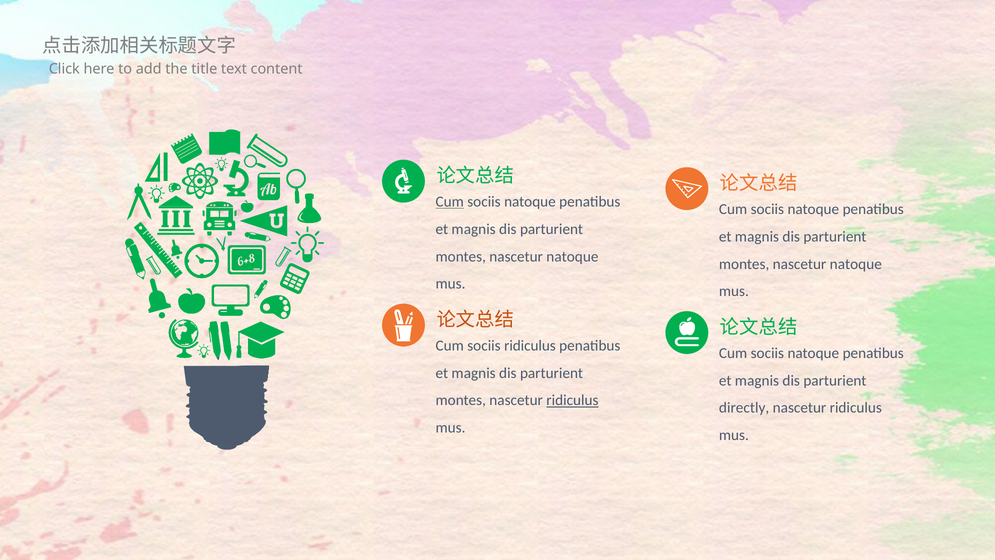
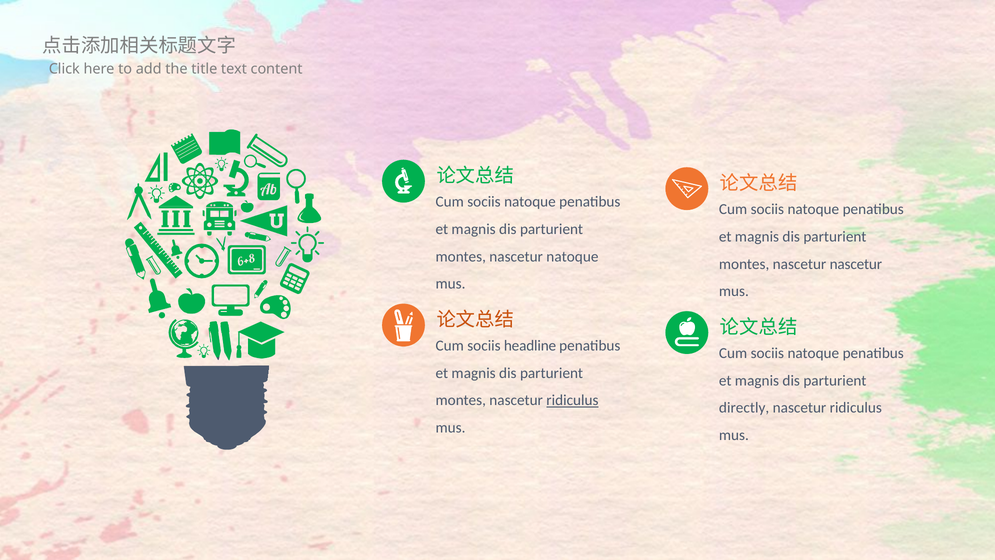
Cum at (450, 202) underline: present -> none
natoque at (856, 264): natoque -> nascetur
sociis ridiculus: ridiculus -> headline
